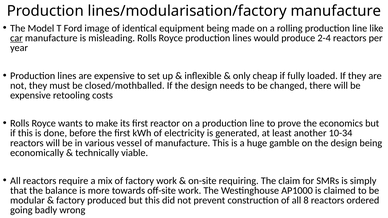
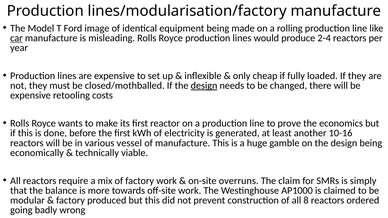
design at (204, 86) underline: none -> present
10-34: 10-34 -> 10-16
requiring: requiring -> overruns
